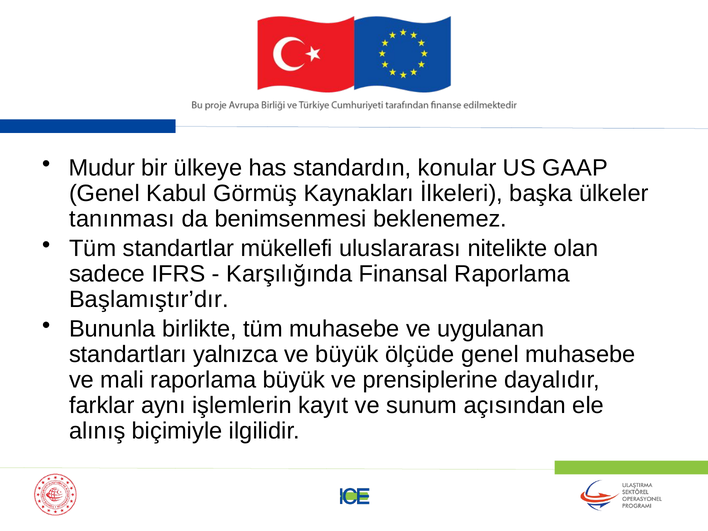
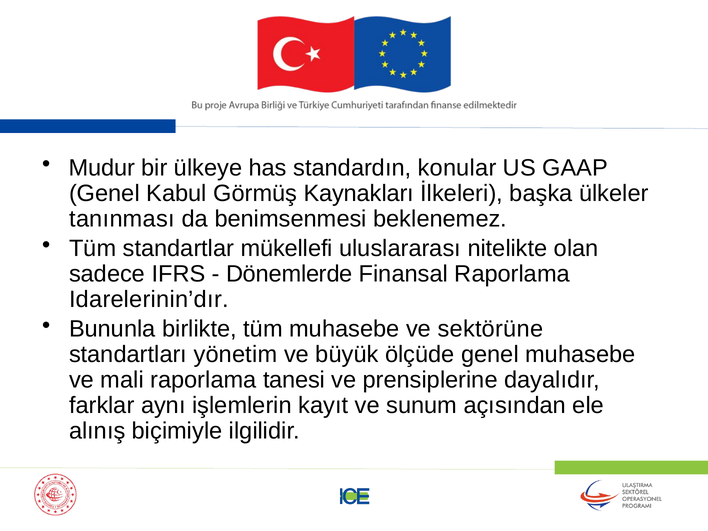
Karşılığında: Karşılığında -> Dönemlerde
Başlamıştır’dır: Başlamıştır’dır -> Idarelerinin’dır
uygulanan: uygulanan -> sektörüne
yalnızca: yalnızca -> yönetim
raporlama büyük: büyük -> tanesi
